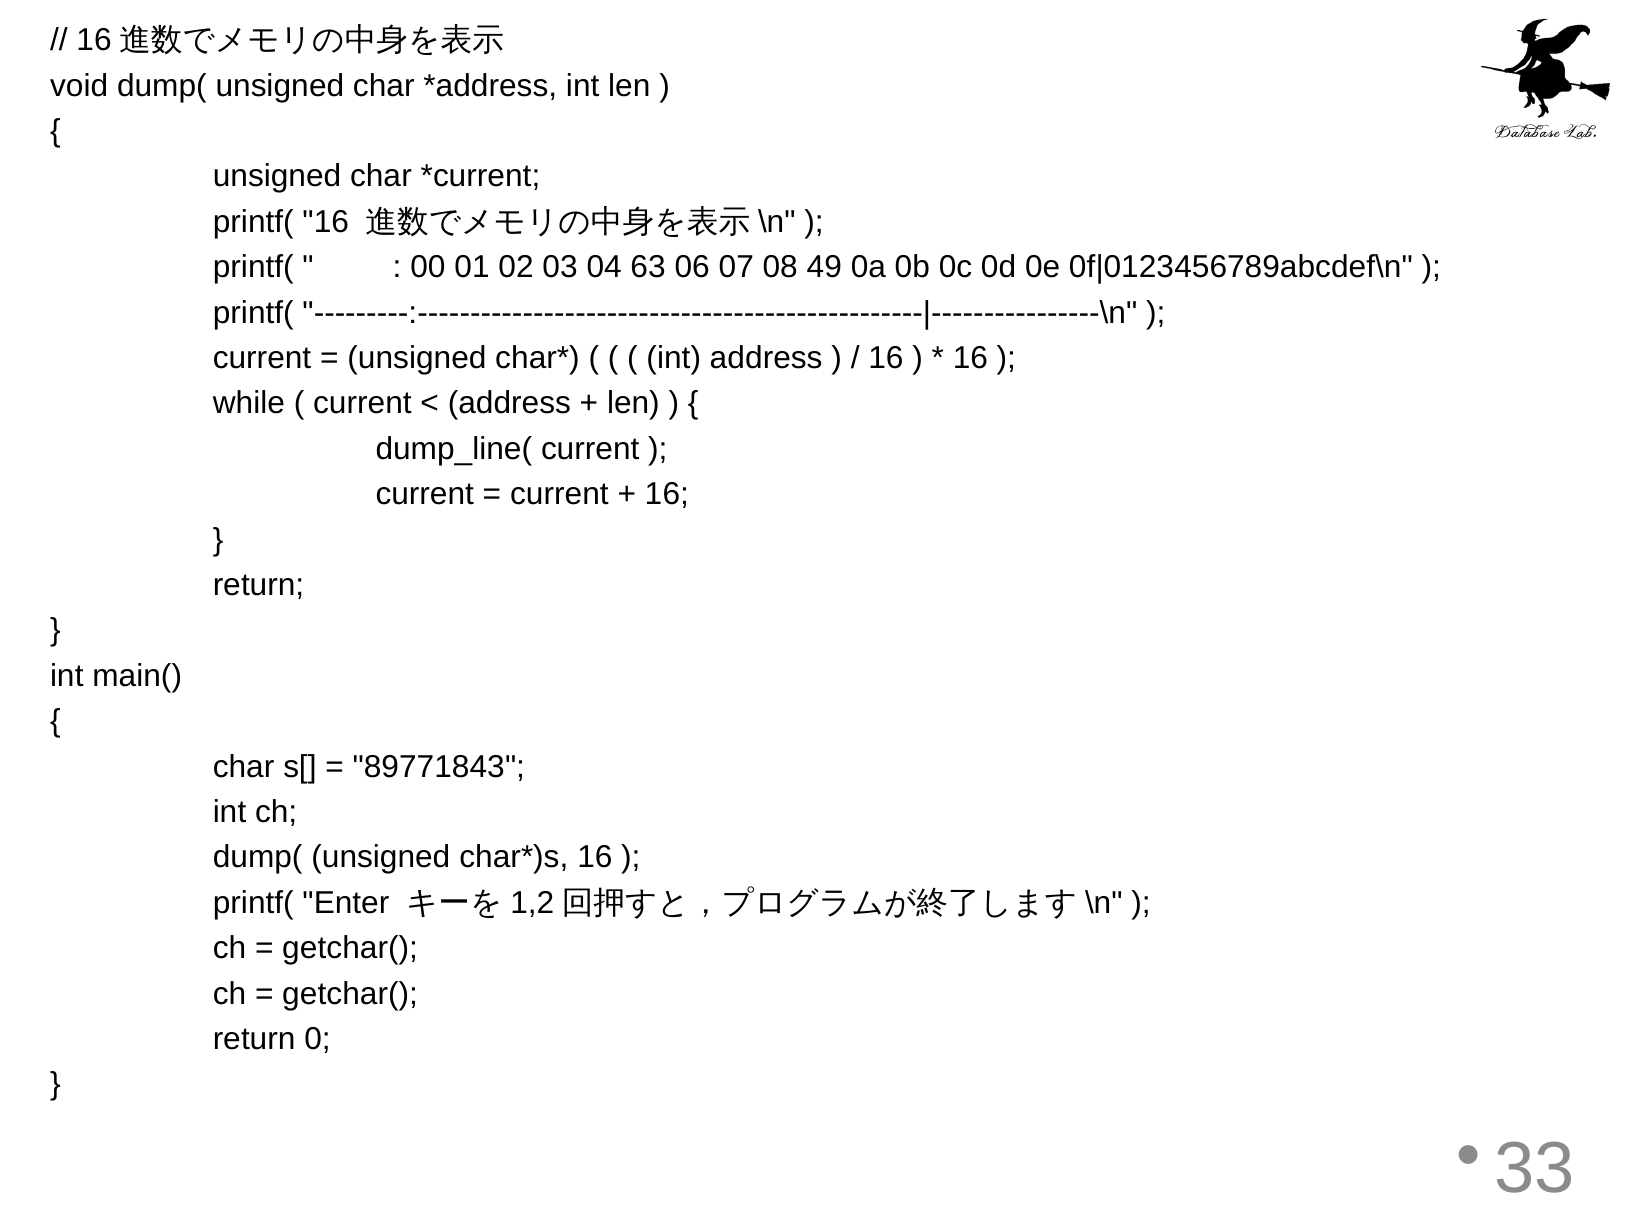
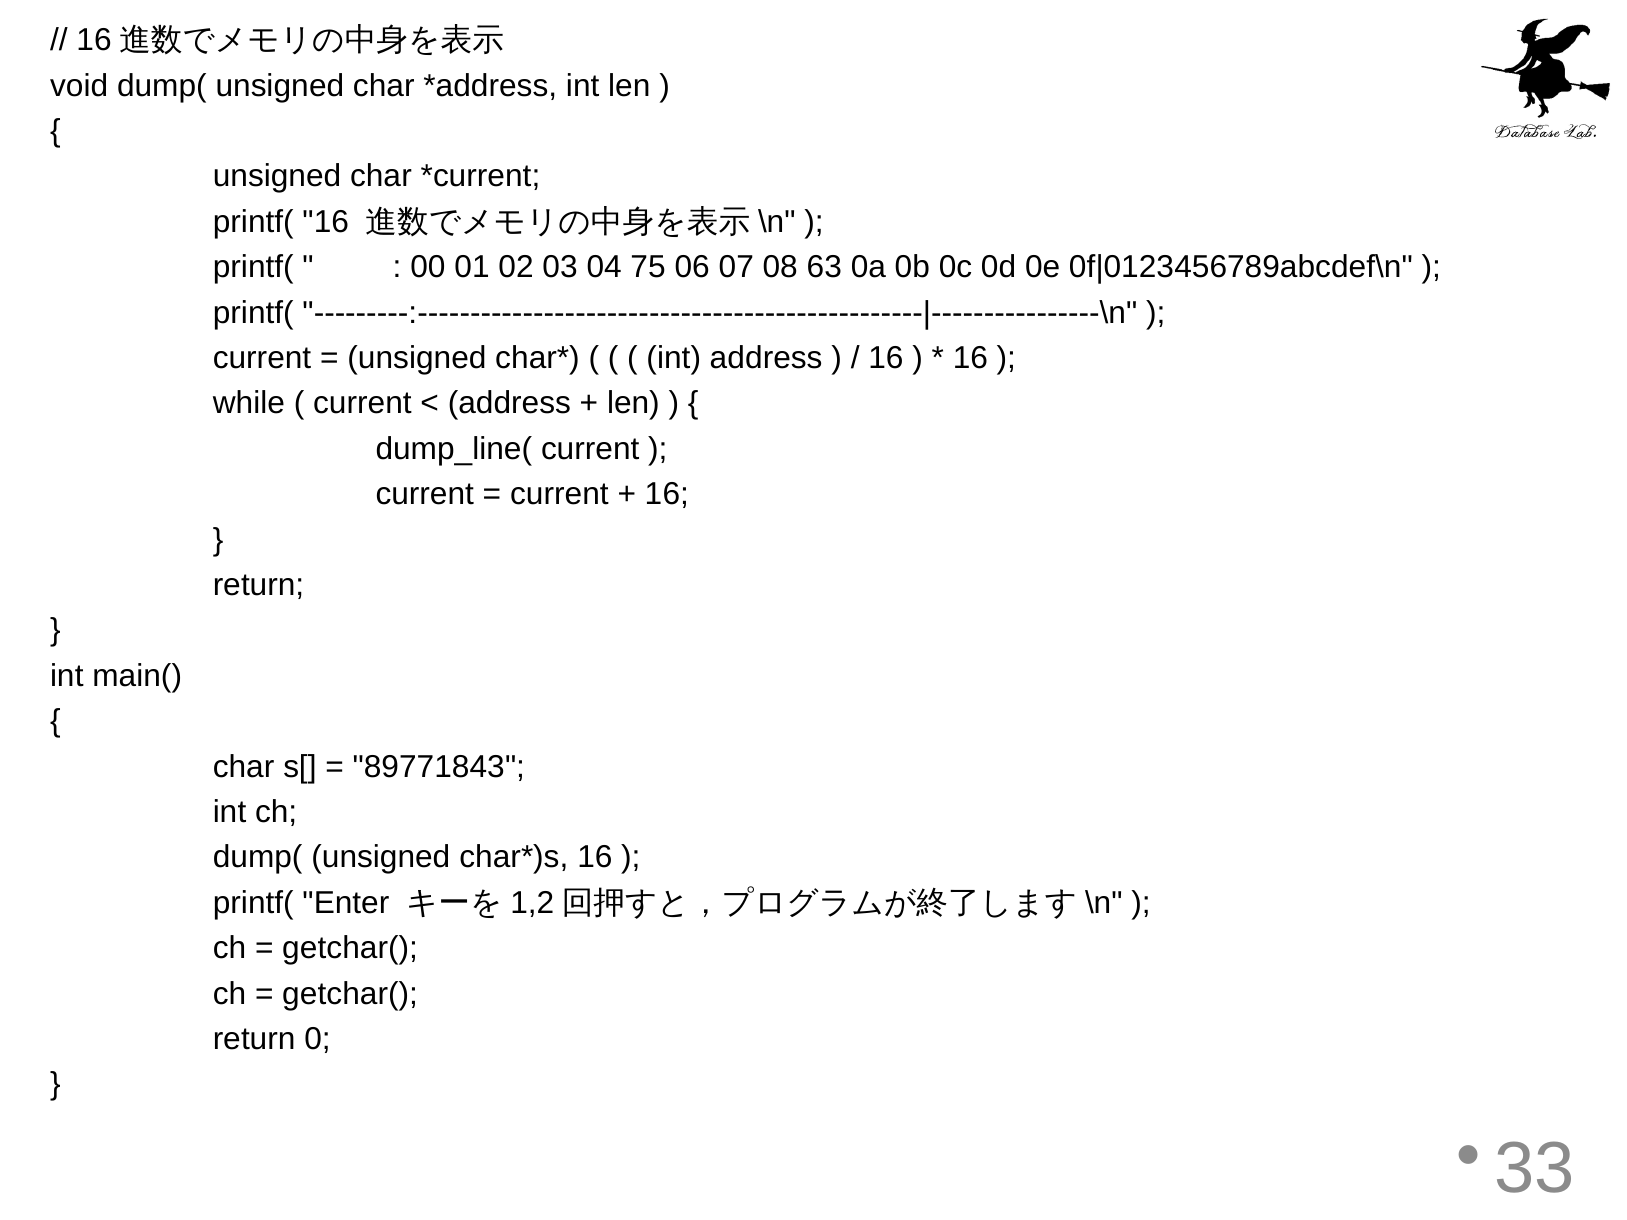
63: 63 -> 75
49: 49 -> 63
